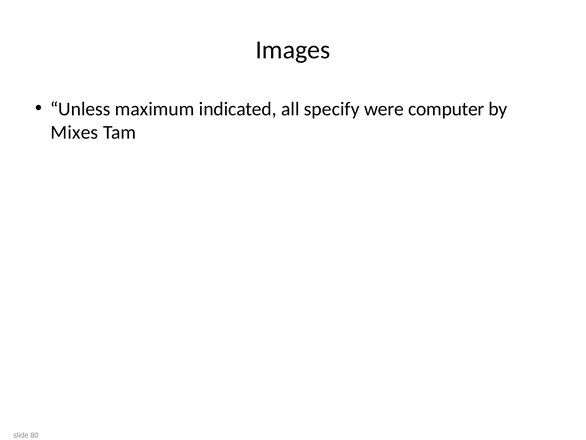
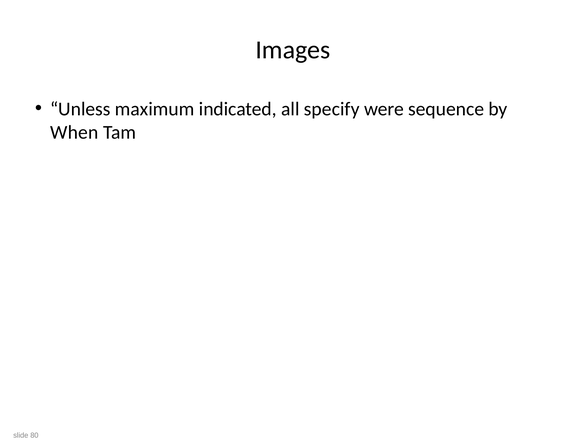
computer: computer -> sequence
Mixes: Mixes -> When
